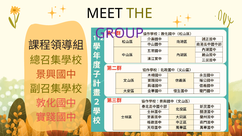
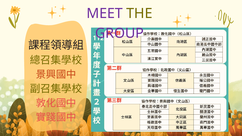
MEET colour: black -> purple
